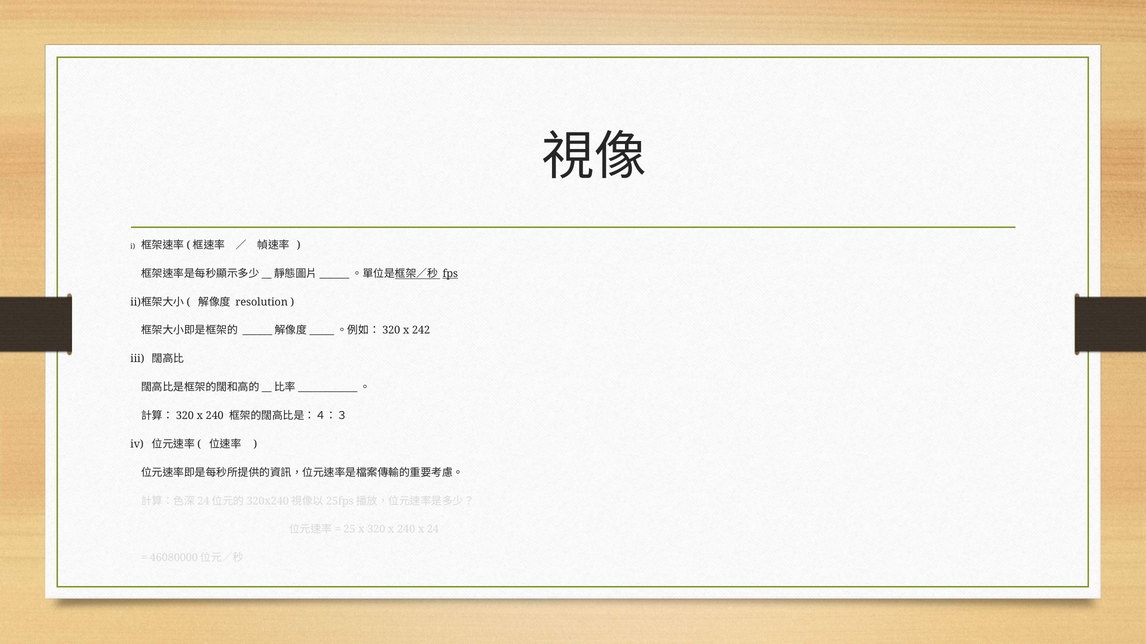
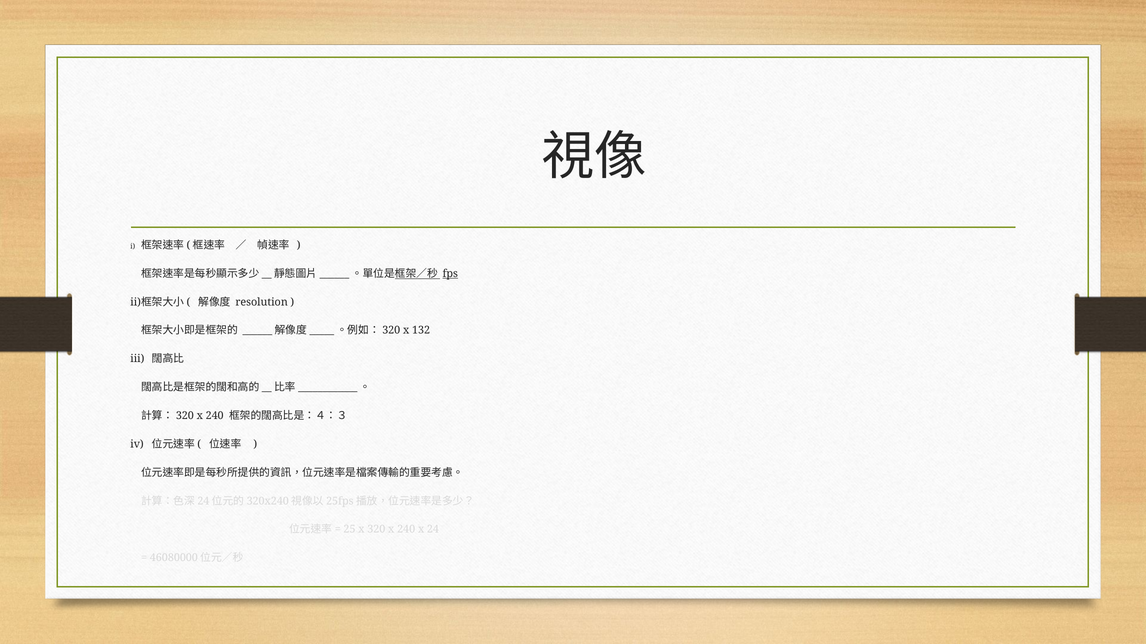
242: 242 -> 132
